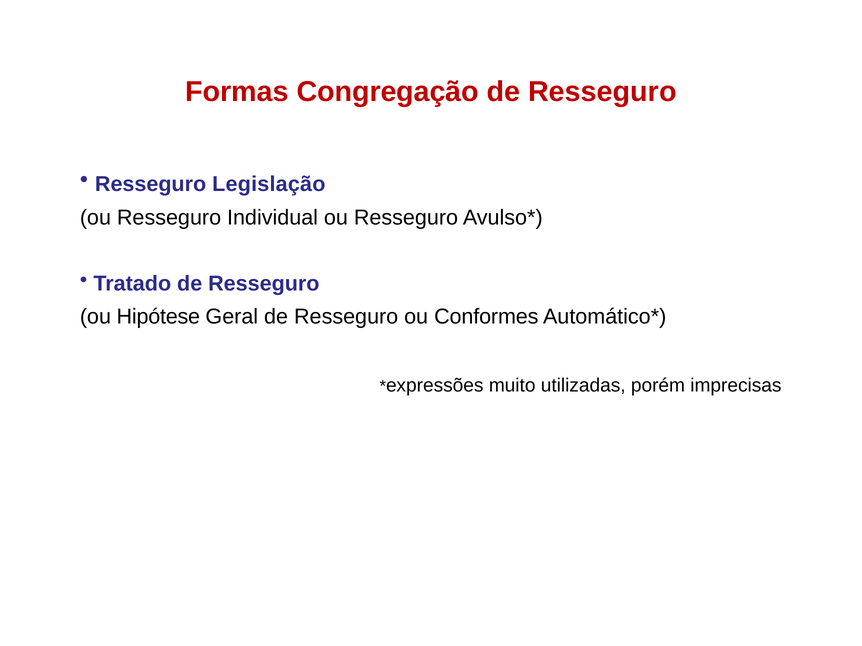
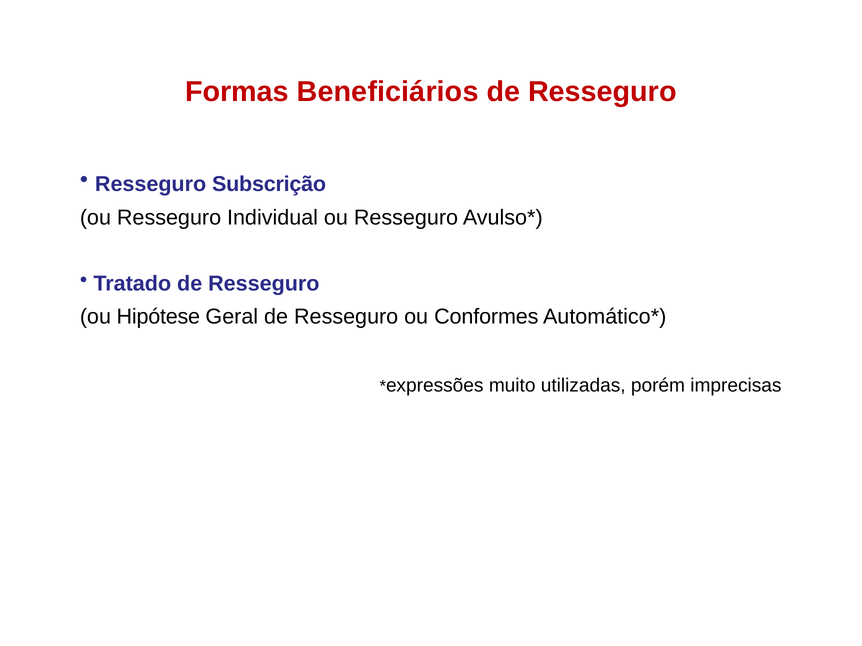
Congregação: Congregação -> Beneficiários
Legislação: Legislação -> Subscrição
